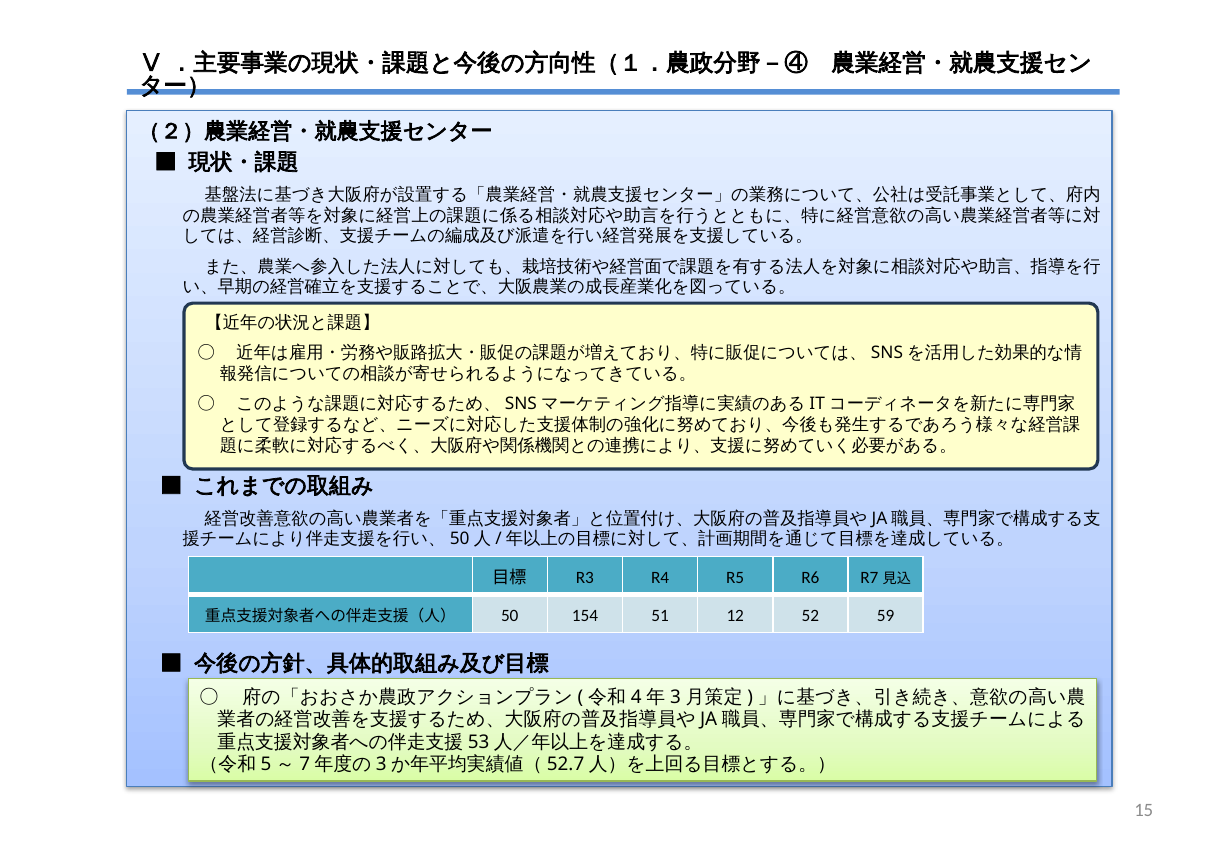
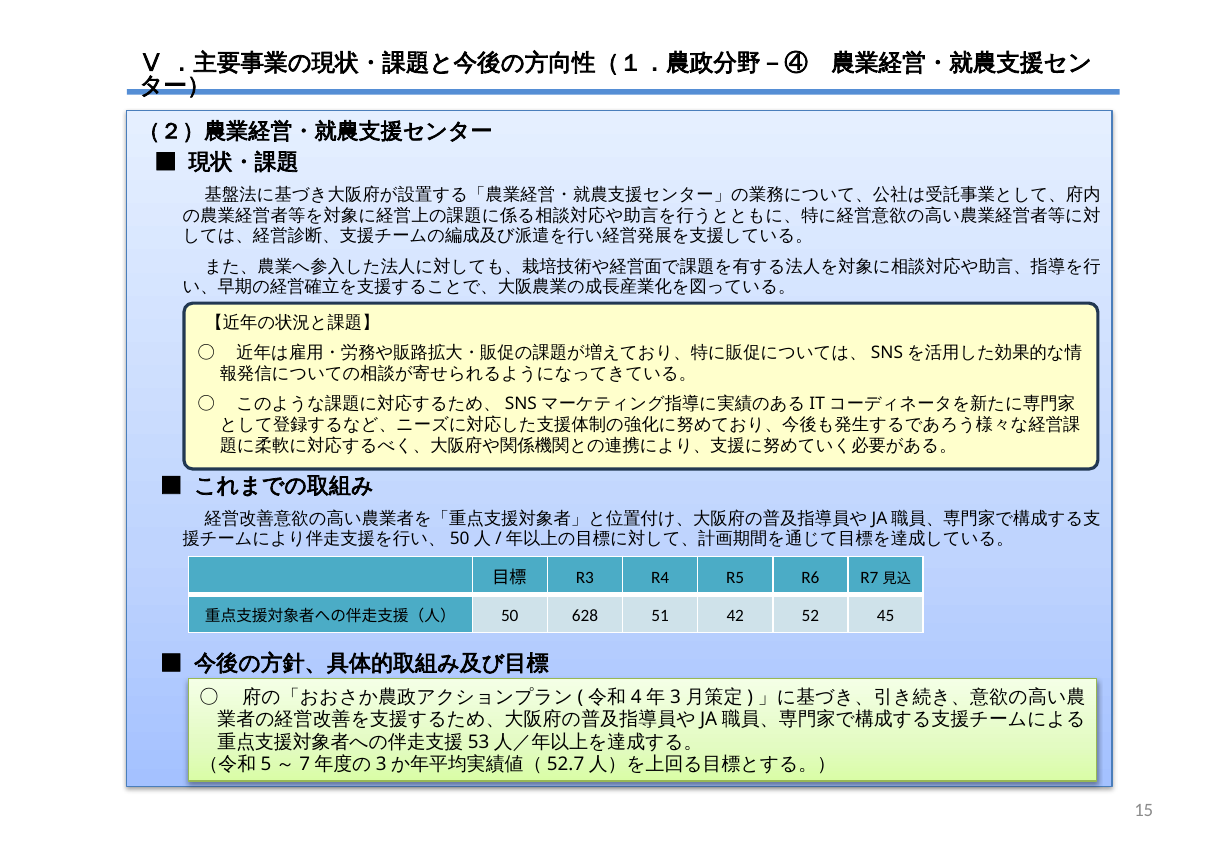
154: 154 -> 628
12: 12 -> 42
59: 59 -> 45
